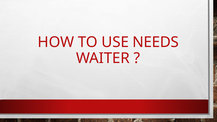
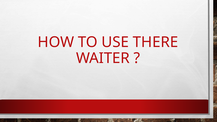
NEEDS: NEEDS -> THERE
